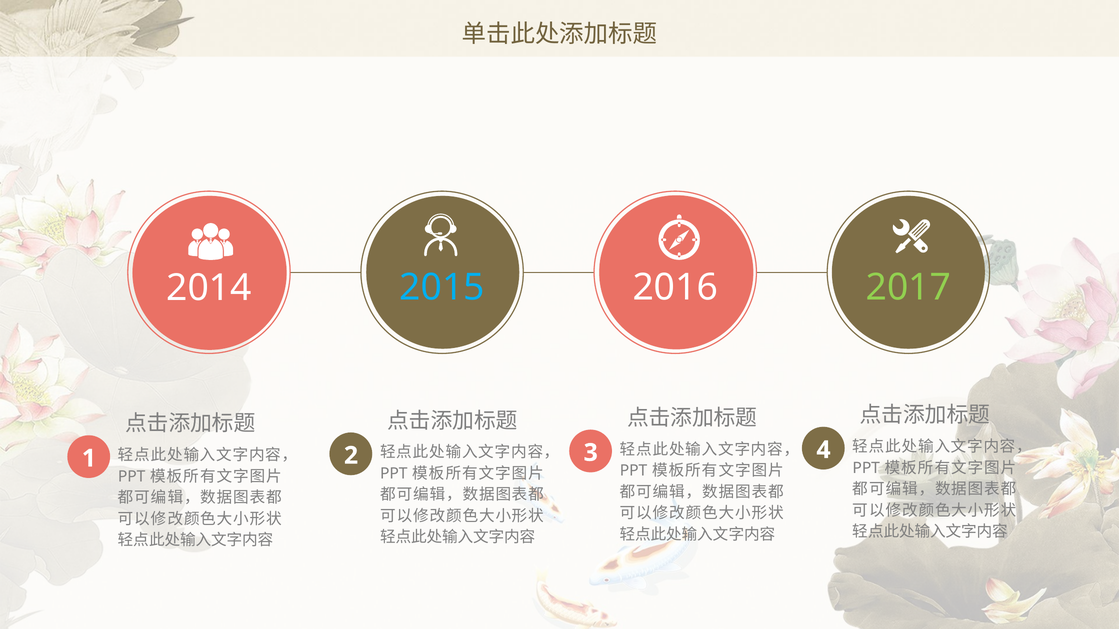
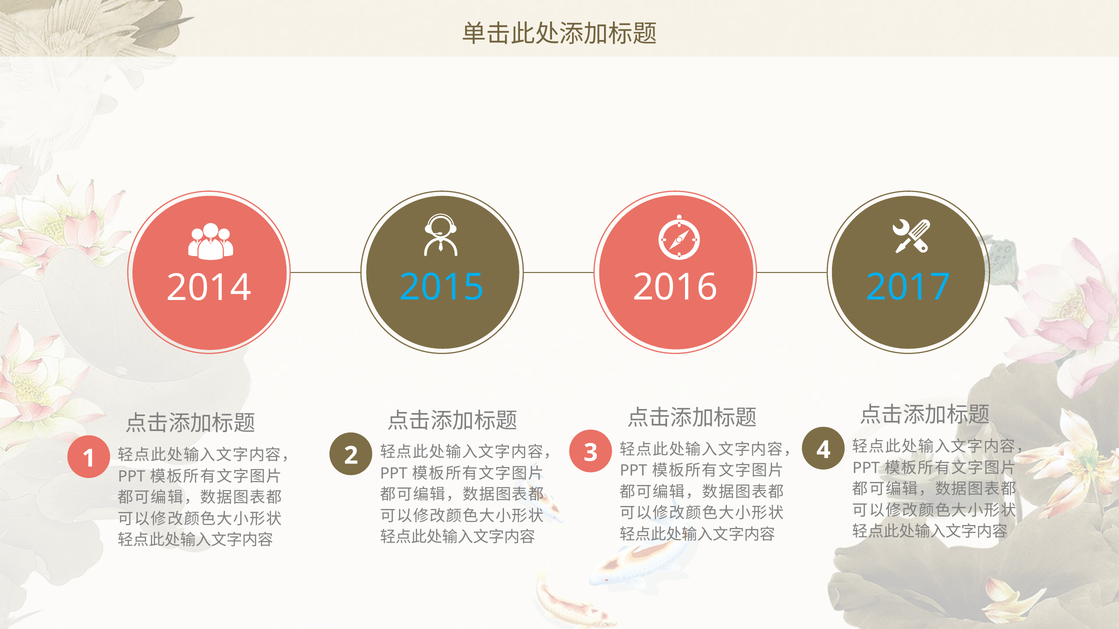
2017 colour: light green -> light blue
